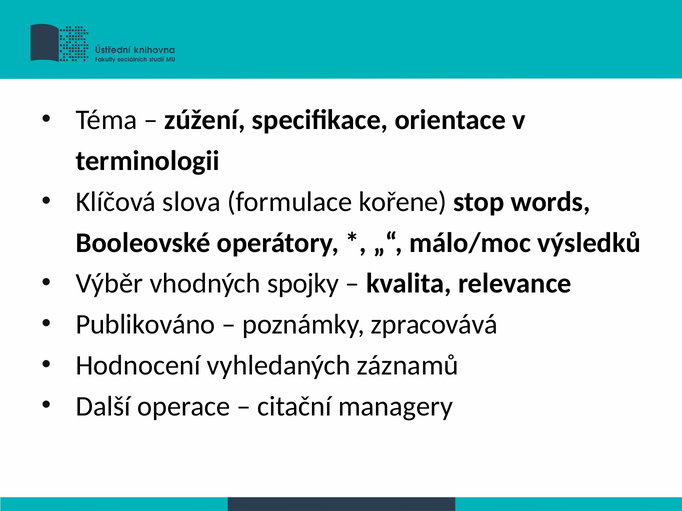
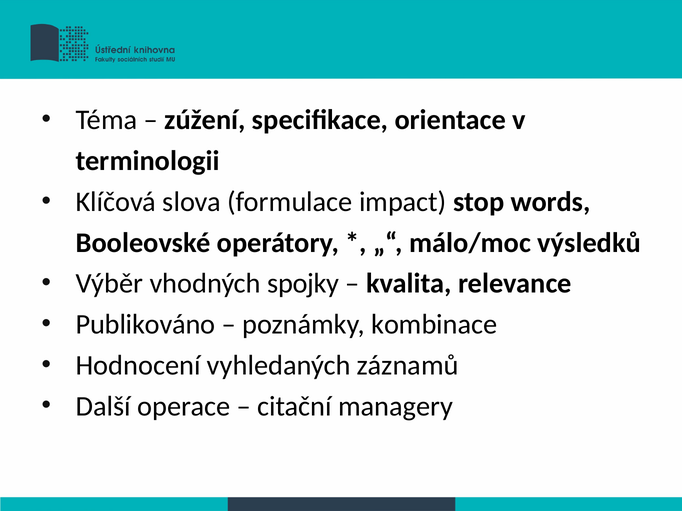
kořene: kořene -> impact
zpracovává: zpracovává -> kombinace
